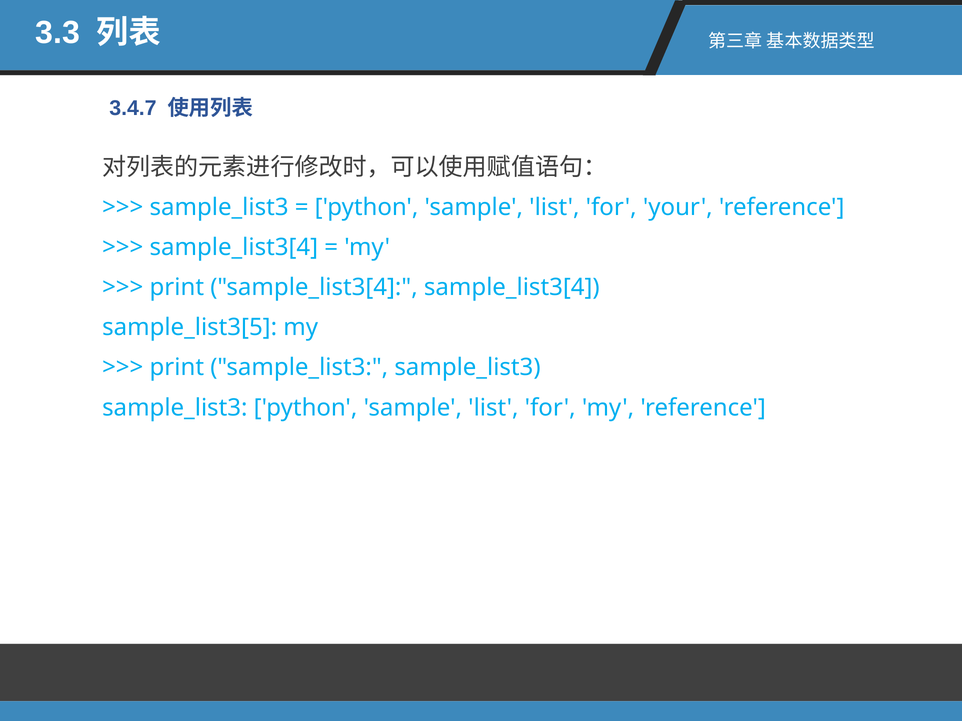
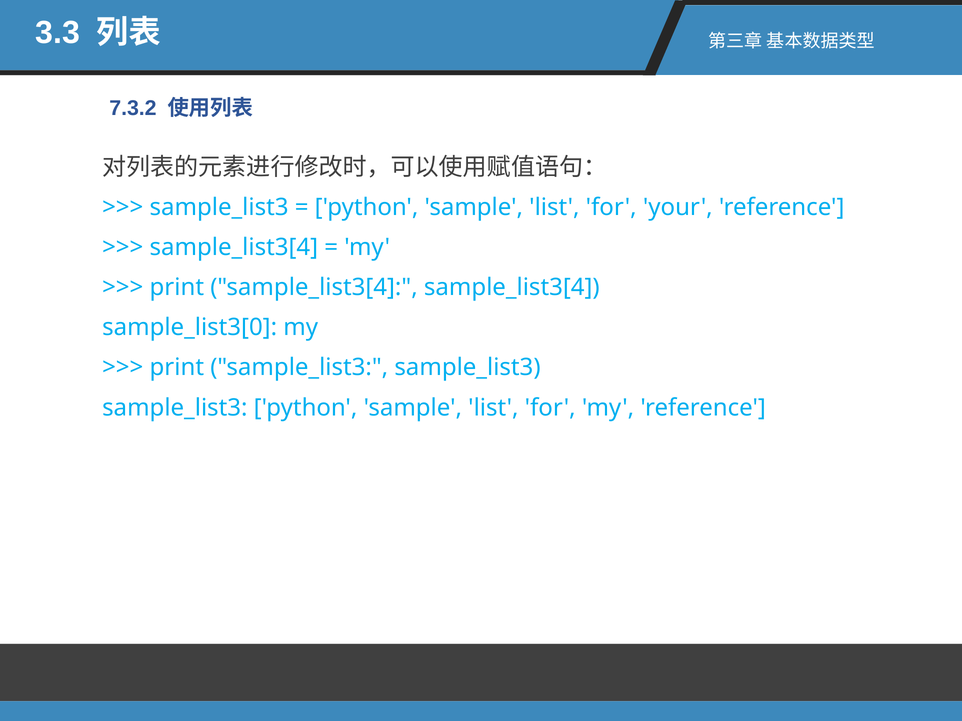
3.4.7: 3.4.7 -> 7.3.2
sample_list3[5: sample_list3[5 -> sample_list3[0
